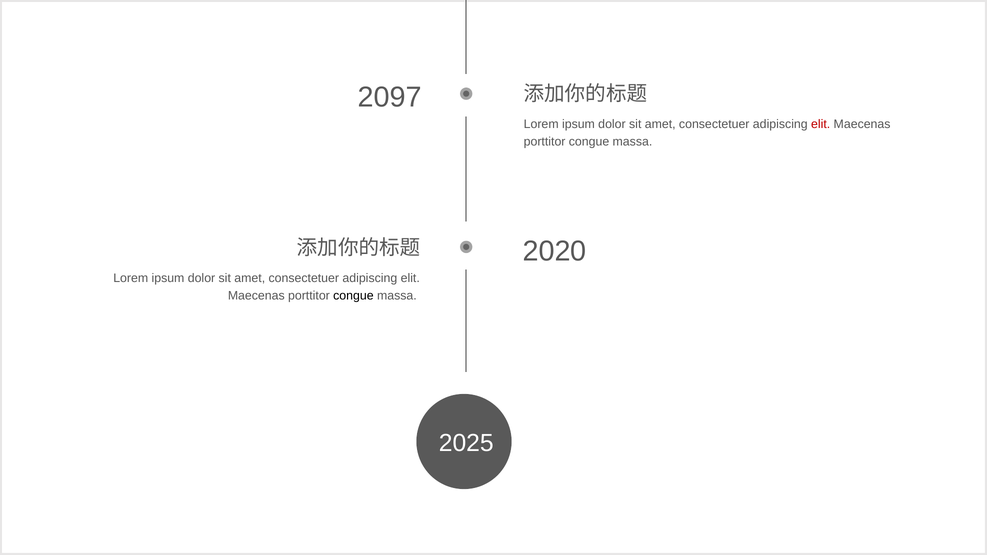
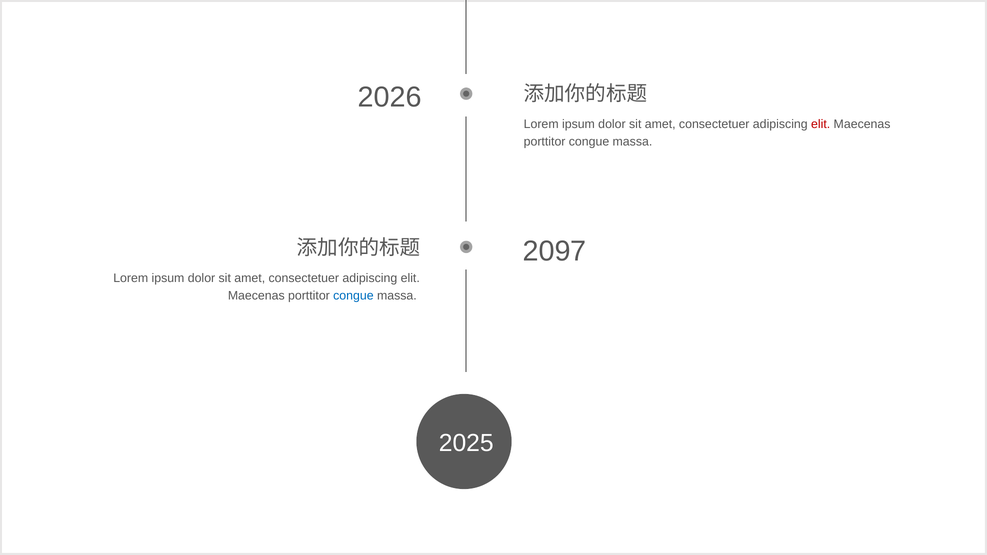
2097: 2097 -> 2026
2020: 2020 -> 2097
congue at (353, 296) colour: black -> blue
